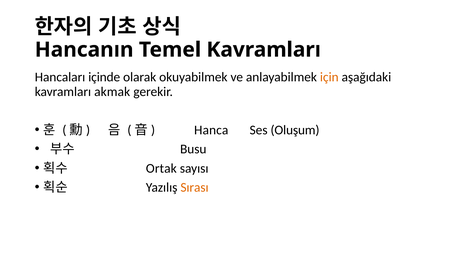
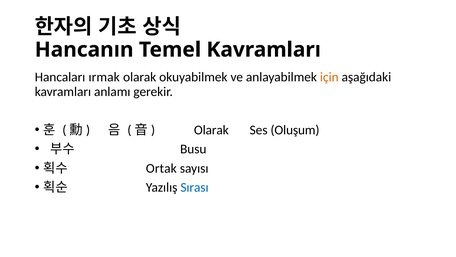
içinde: içinde -> ırmak
akmak: akmak -> anlamı
Hanca at (211, 130): Hanca -> Olarak
Sırası colour: orange -> blue
